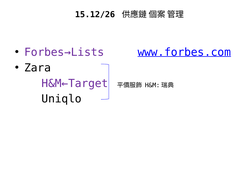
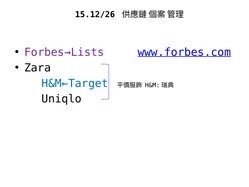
H&M←Target colour: purple -> blue
